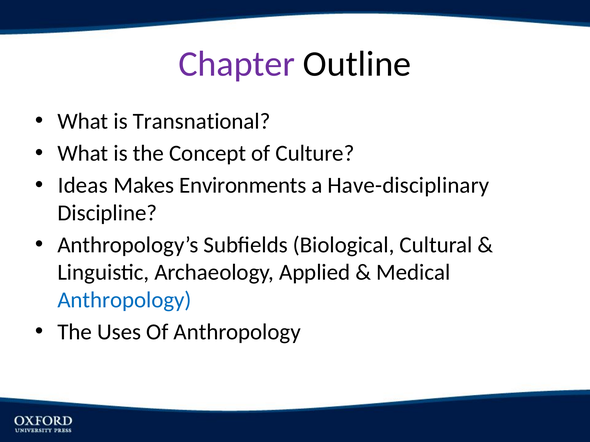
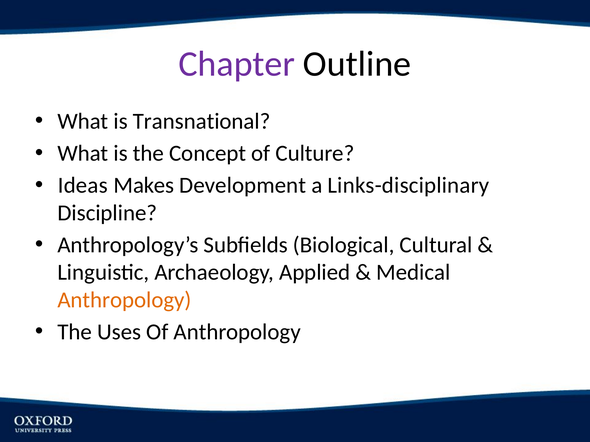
Environments: Environments -> Development
Have-disciplinary: Have-disciplinary -> Links-disciplinary
Anthropology at (124, 300) colour: blue -> orange
